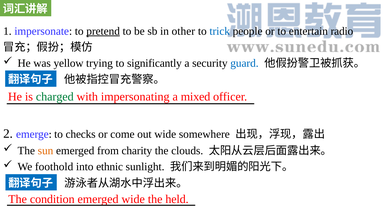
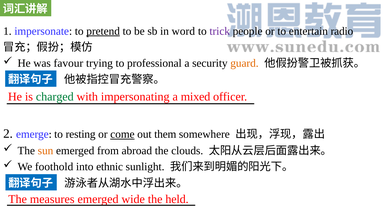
other: other -> word
trick colour: blue -> purple
yellow: yellow -> favour
significantly: significantly -> professional
guard colour: blue -> orange
checks: checks -> resting
come underline: none -> present
out wide: wide -> them
charity: charity -> abroad
condition: condition -> measures
